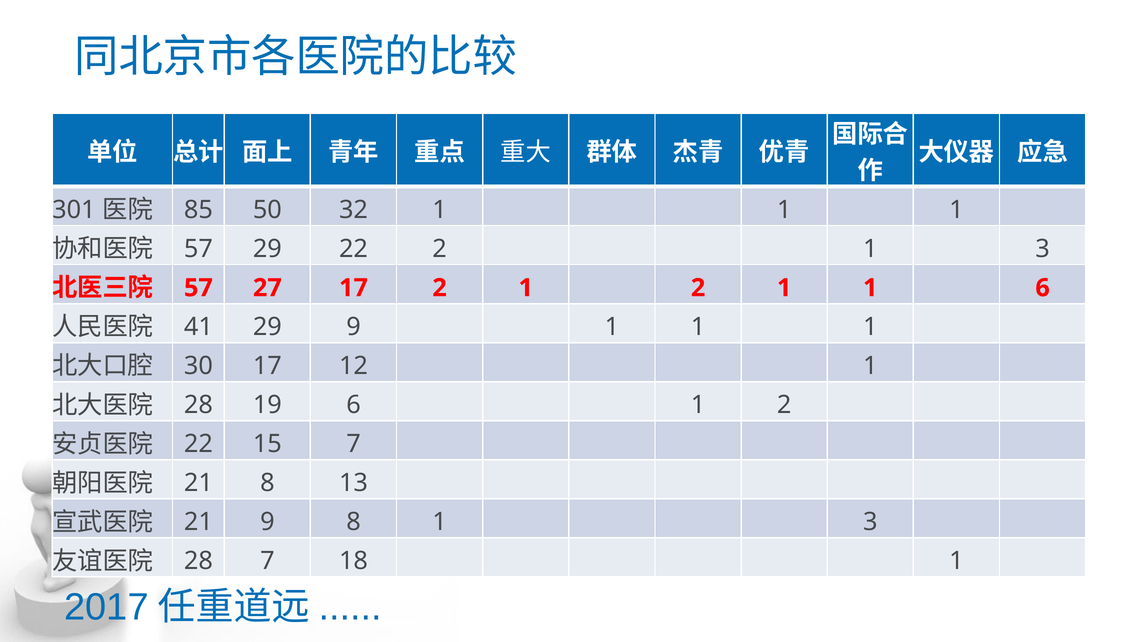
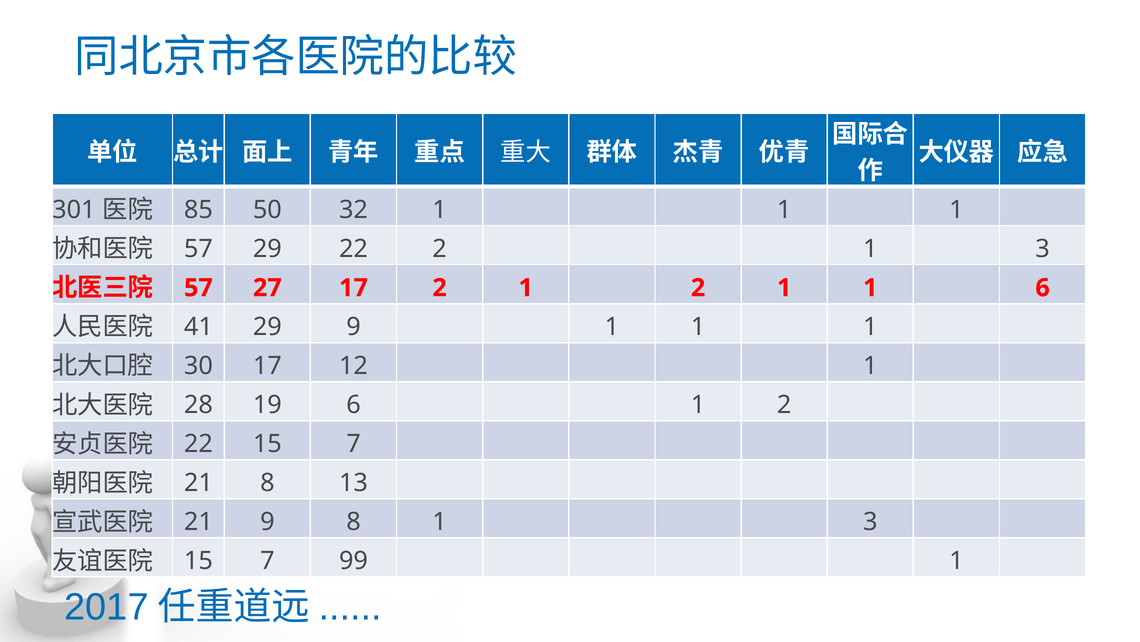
28 at (198, 560): 28 -> 15
18: 18 -> 99
